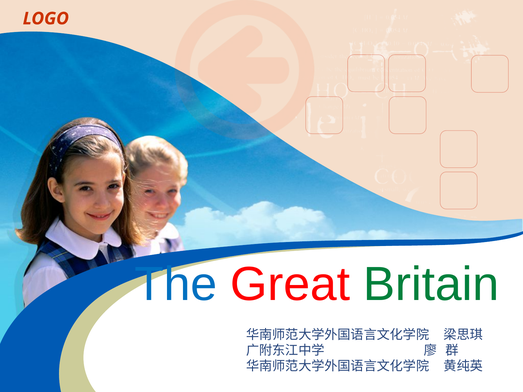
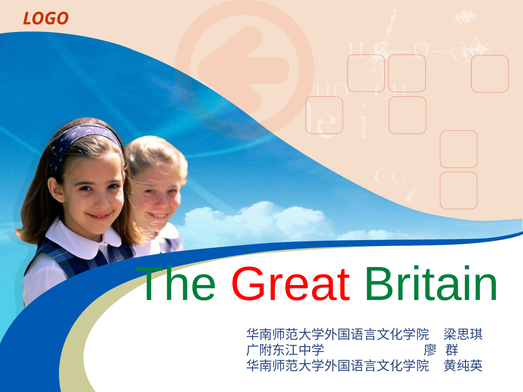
The colour: blue -> green
